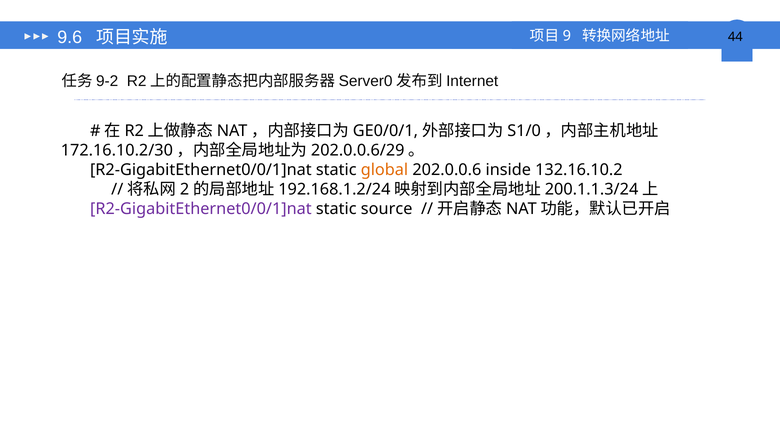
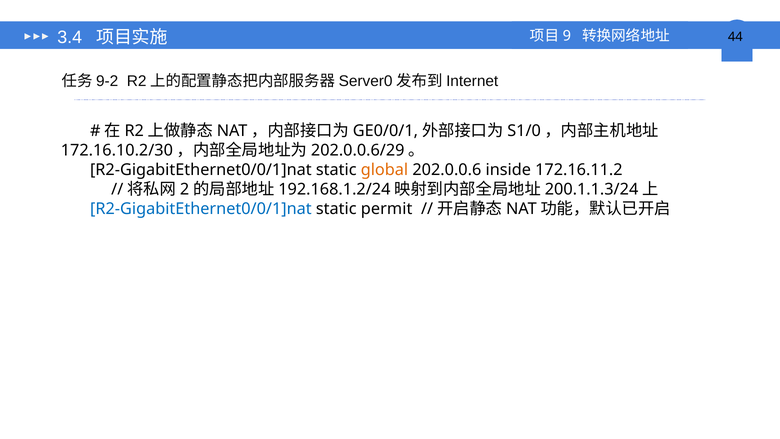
9.6: 9.6 -> 3.4
132.16.10.2: 132.16.10.2 -> 172.16.11.2
R2-GigabitEthernet0/0/1]nat at (201, 209) colour: purple -> blue
source: source -> permit
